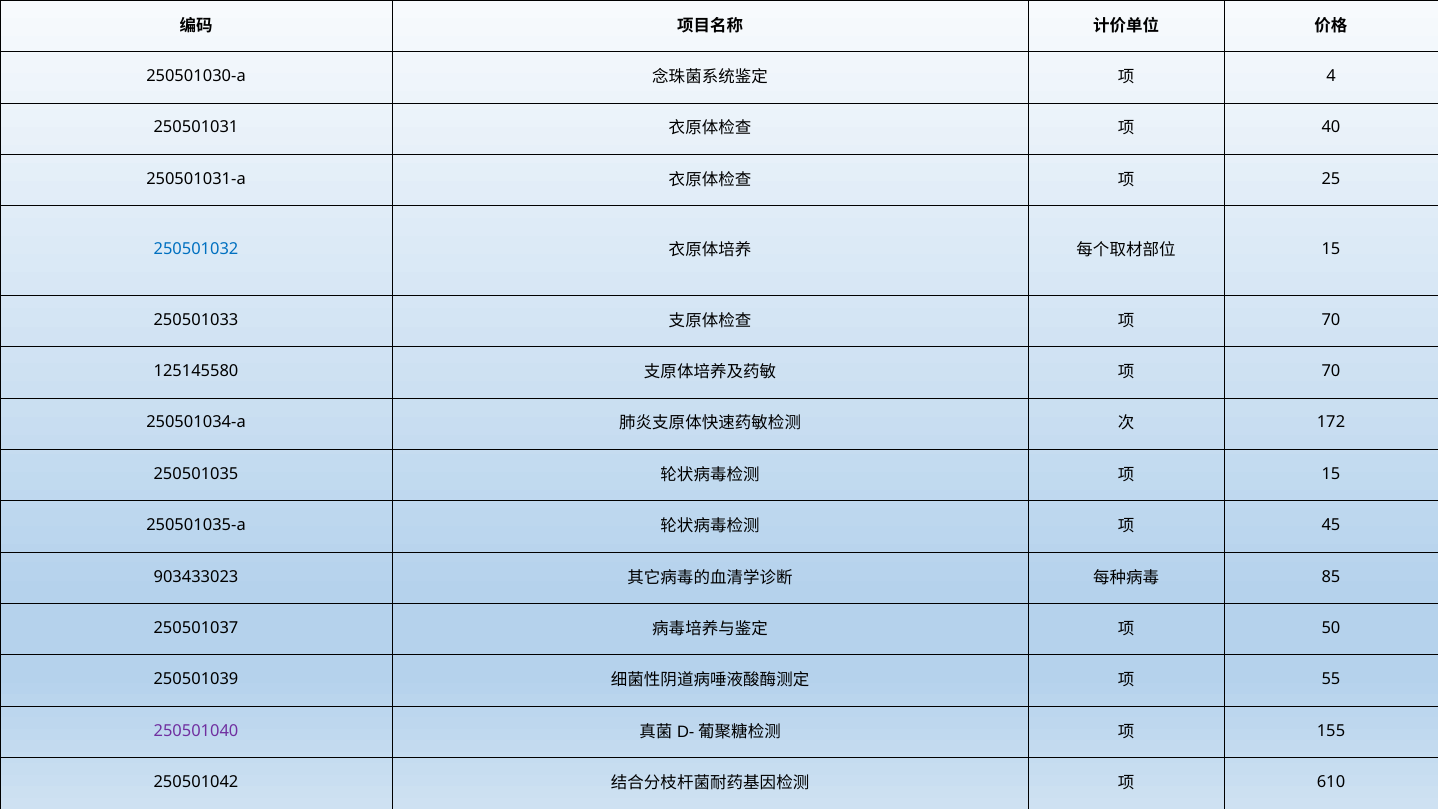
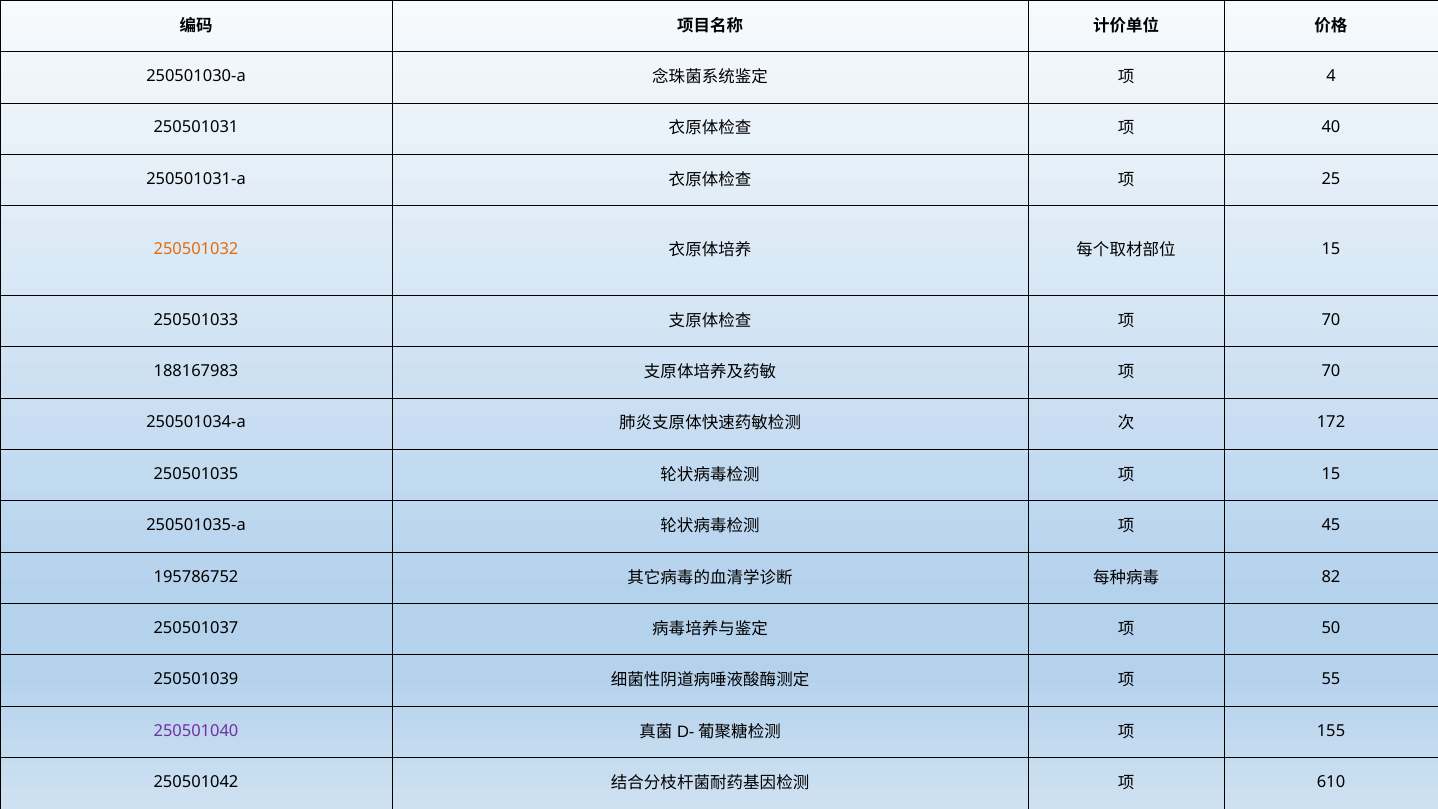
250501032 colour: blue -> orange
125145580: 125145580 -> 188167983
903433023: 903433023 -> 195786752
85: 85 -> 82
